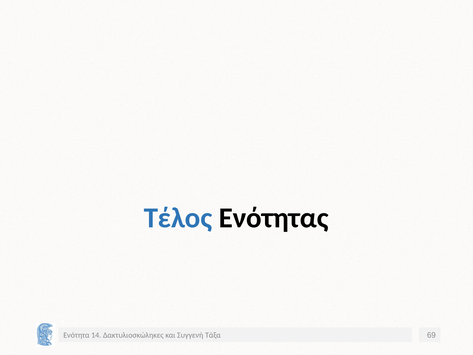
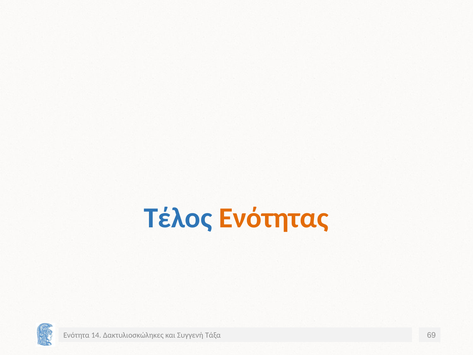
Ενότητας colour: black -> orange
